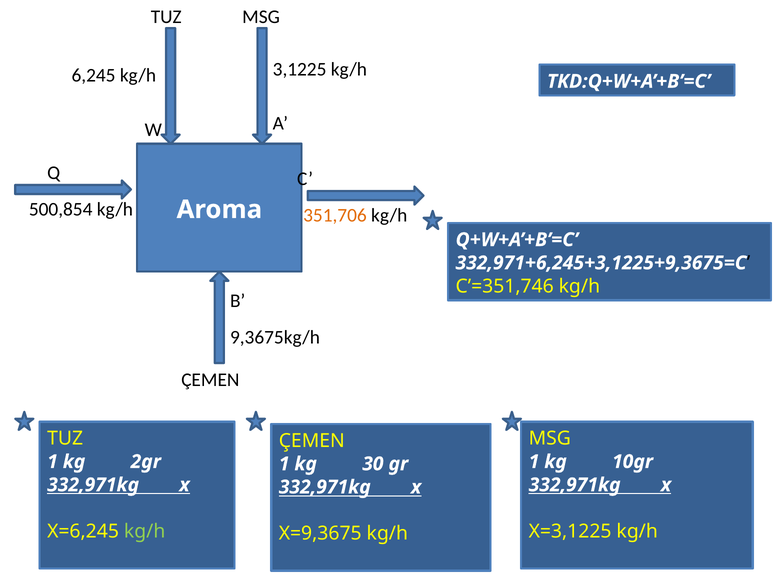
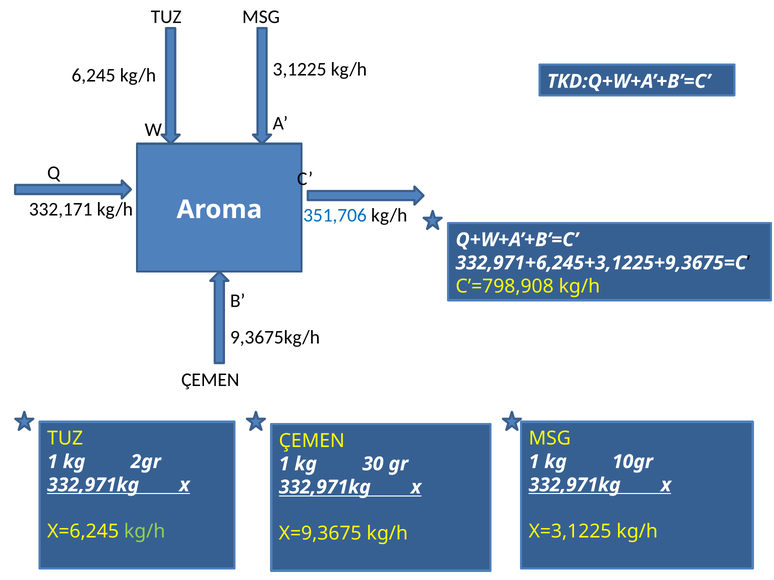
500,854: 500,854 -> 332,171
351,706 colour: orange -> blue
C’=351,746: C’=351,746 -> C’=798,908
